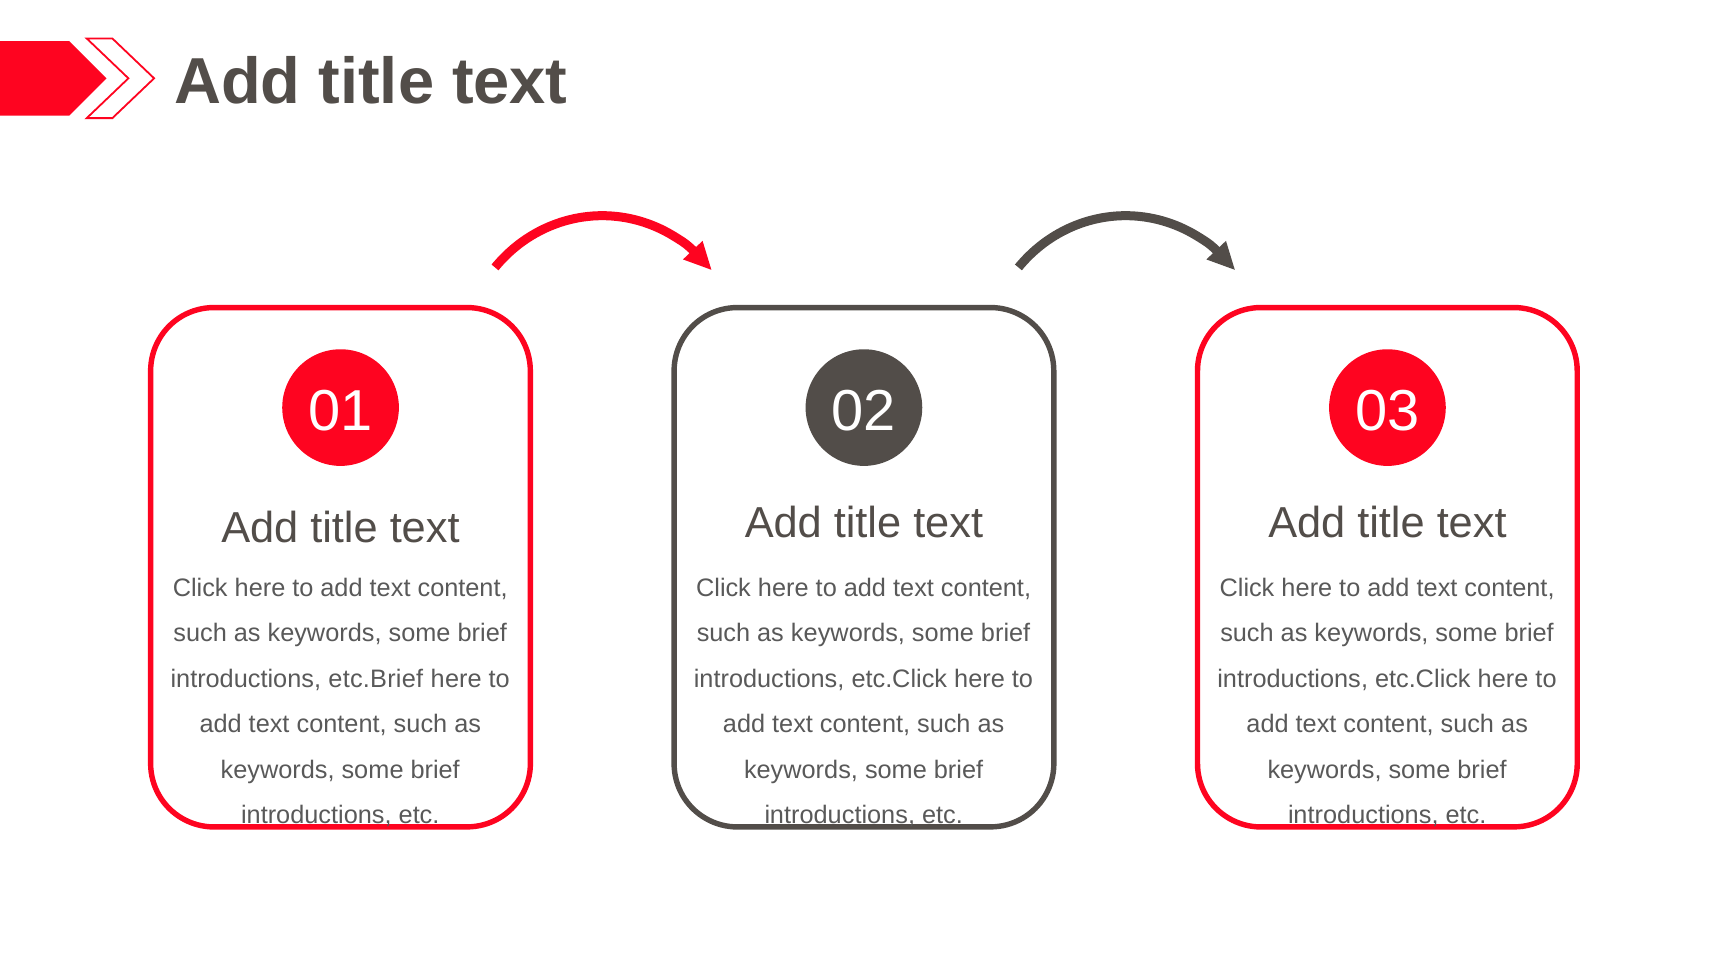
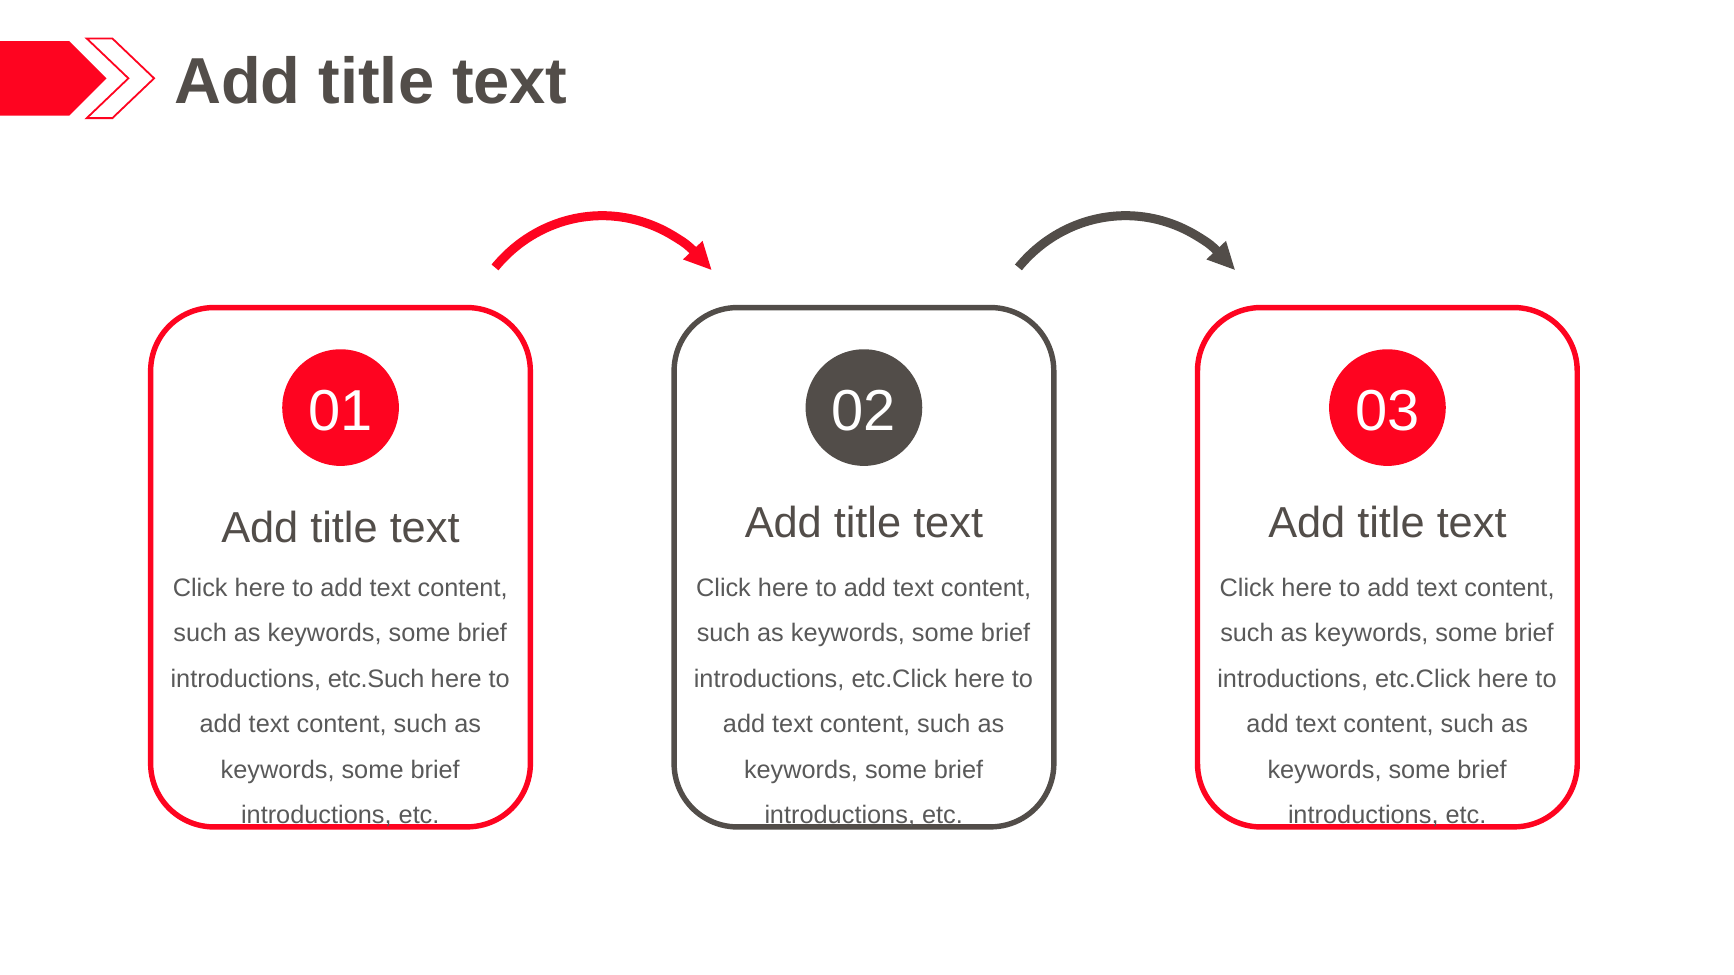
etc.Brief: etc.Brief -> etc.Such
